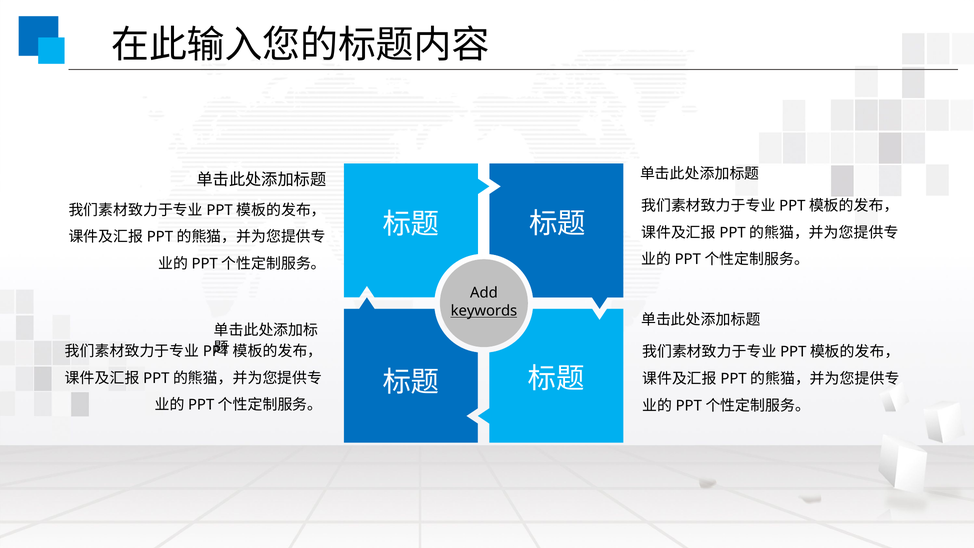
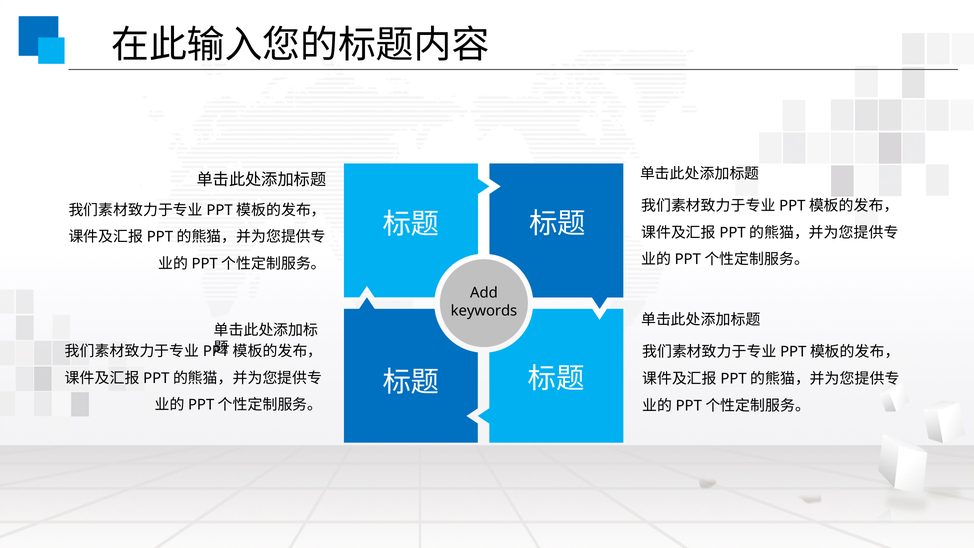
keywords underline: present -> none
